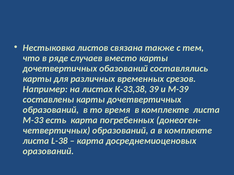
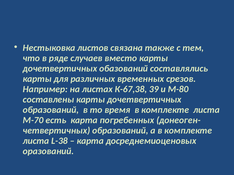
К-33,38: К-33,38 -> К-67,38
М-39: М-39 -> М-80
М-33: М-33 -> М-70
